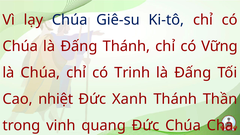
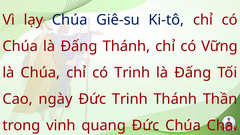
nhiệt: nhiệt -> ngày
Đức Xanh: Xanh -> Trinh
